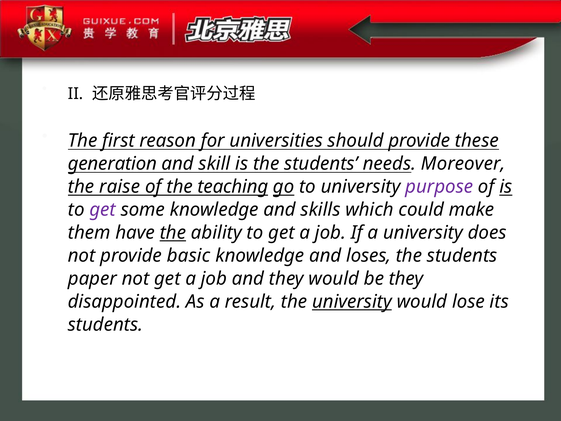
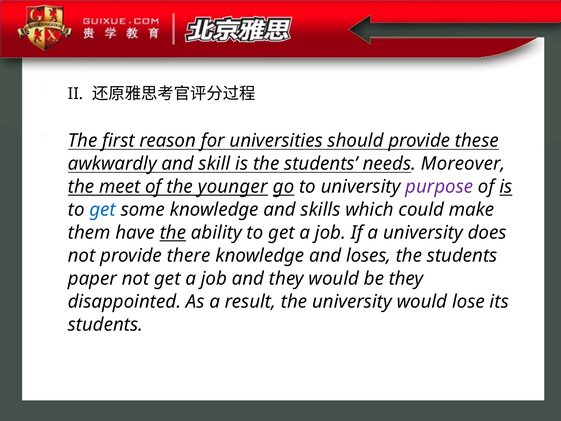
generation: generation -> awkwardly
raise: raise -> meet
teaching: teaching -> younger
get at (103, 210) colour: purple -> blue
basic: basic -> there
university at (352, 302) underline: present -> none
